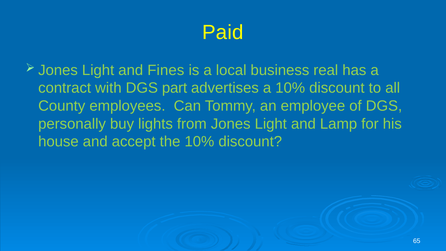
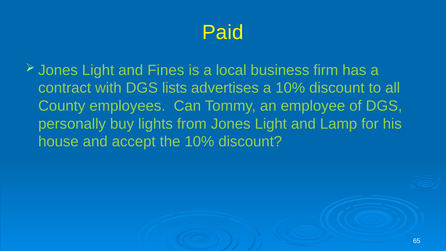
real: real -> firm
part: part -> lists
